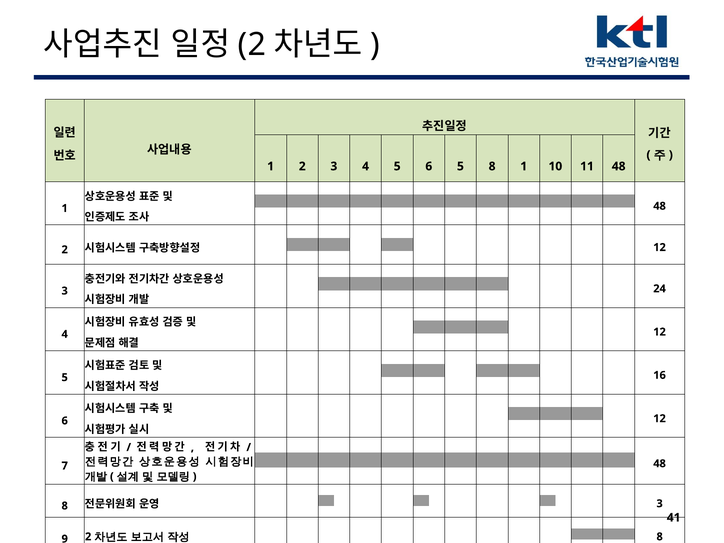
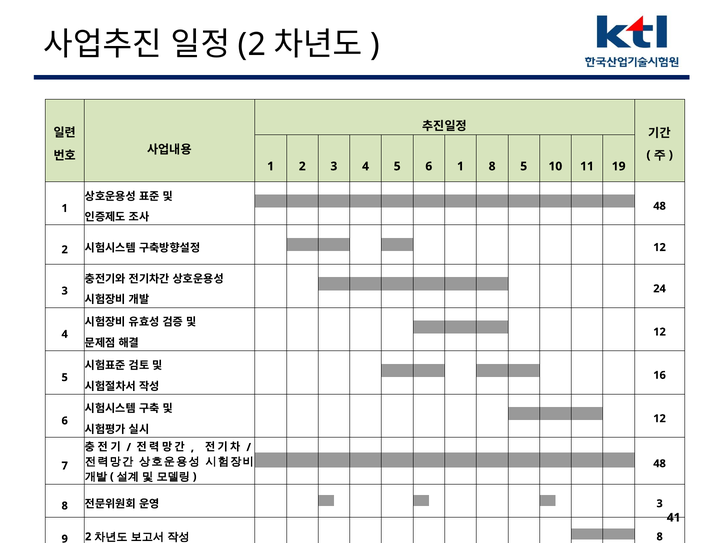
6 5: 5 -> 1
8 1: 1 -> 5
11 48: 48 -> 19
